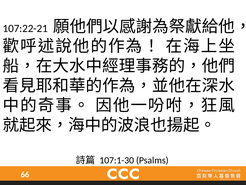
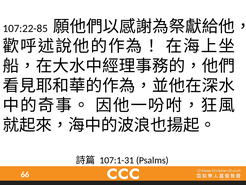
107:22-21: 107:22-21 -> 107:22-85
107:1-30: 107:1-30 -> 107:1-31
